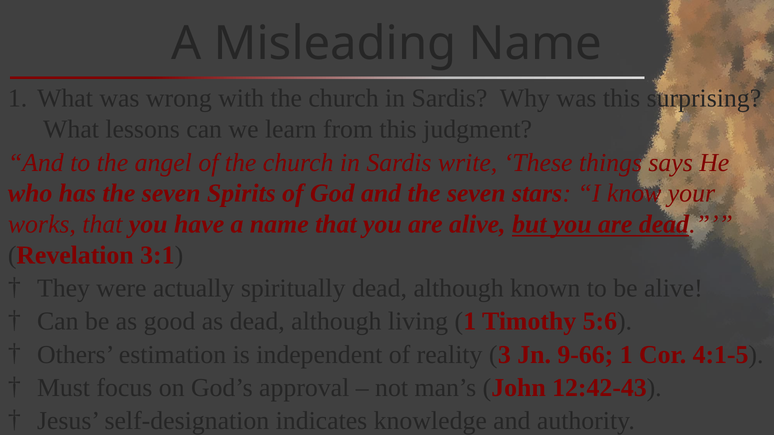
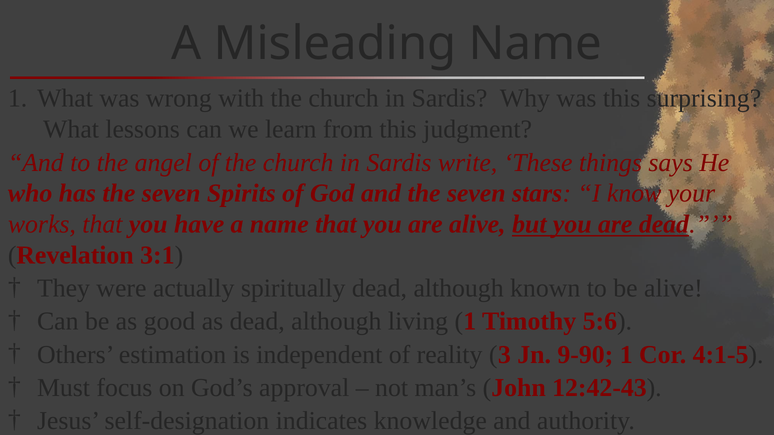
9-66: 9-66 -> 9-90
